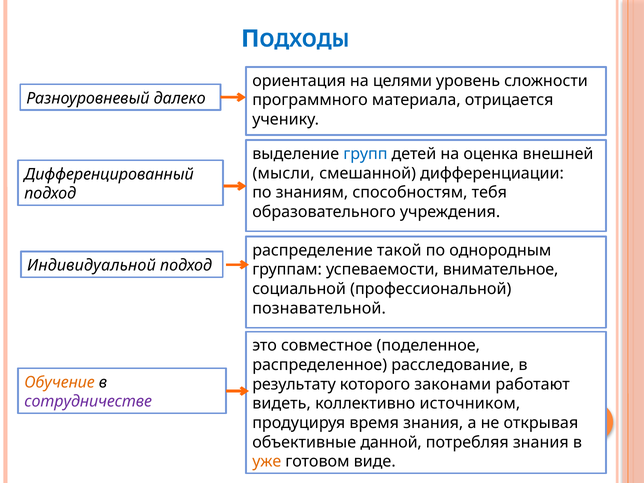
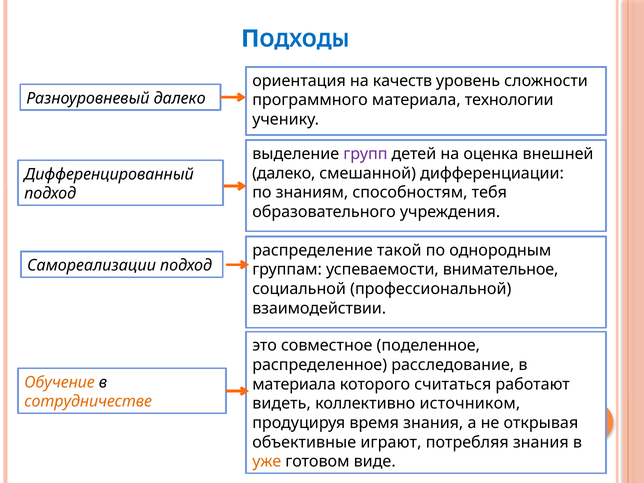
целями: целями -> качеств
отрицается: отрицается -> технологии
групп colour: blue -> purple
мысли at (284, 173): мысли -> далеко
Индивидуальной: Индивидуальной -> Самореализации
познавательной: познавательной -> взаимодействии
результату at (294, 384): результату -> материала
законами: законами -> считаться
сотрудничестве colour: purple -> orange
данной: данной -> играют
